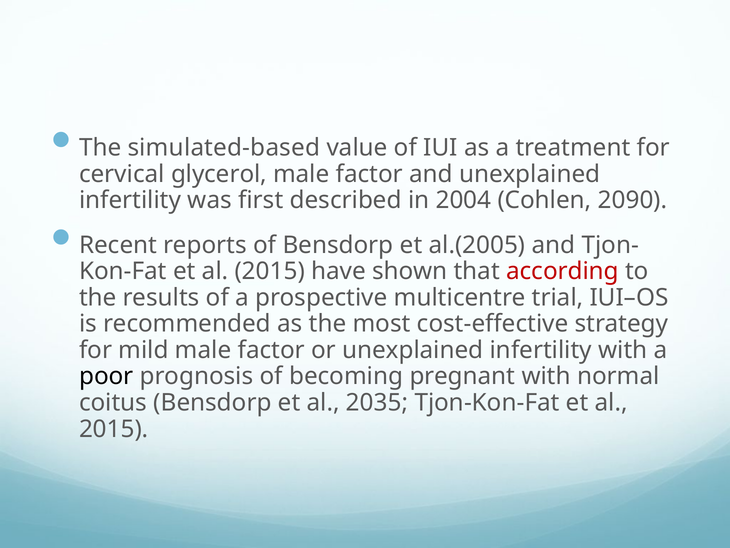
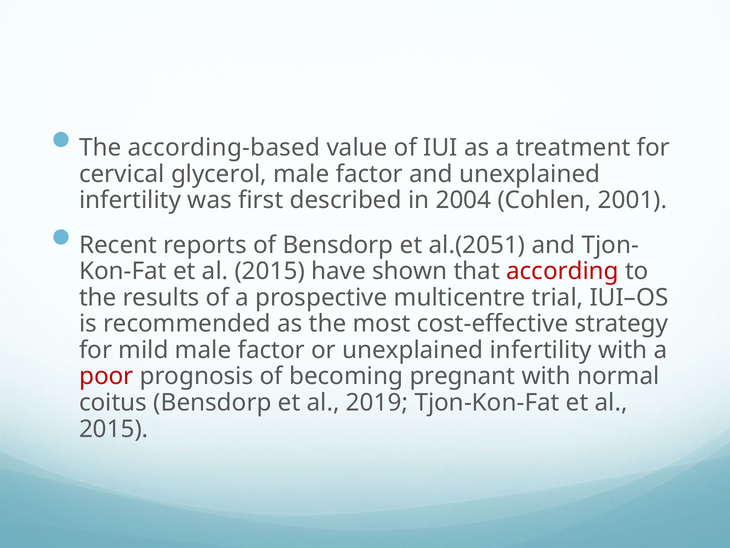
simulated-based: simulated-based -> according-based
2090: 2090 -> 2001
al.(2005: al.(2005 -> al.(2051
poor colour: black -> red
2035: 2035 -> 2019
